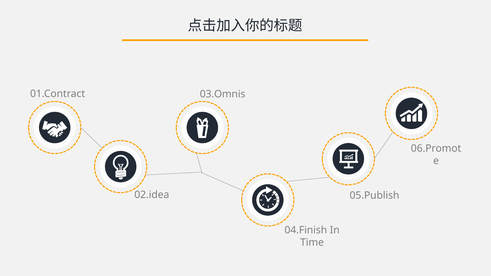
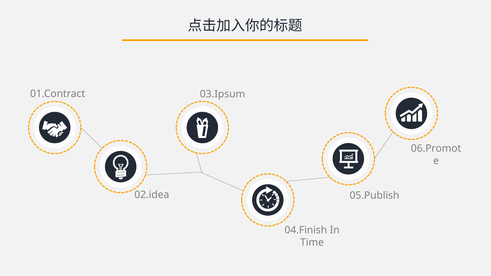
03.Omnis: 03.Omnis -> 03.Ipsum
